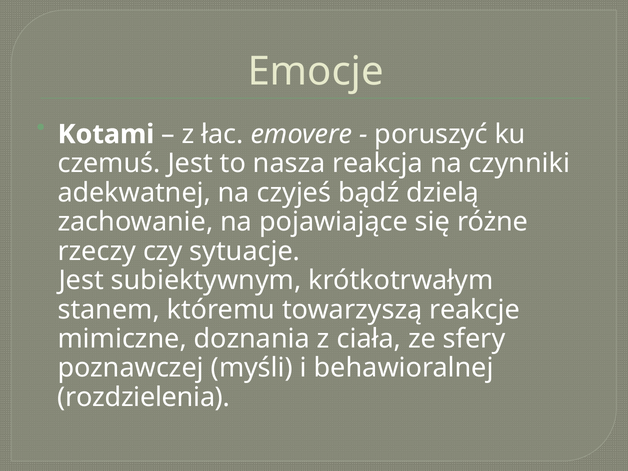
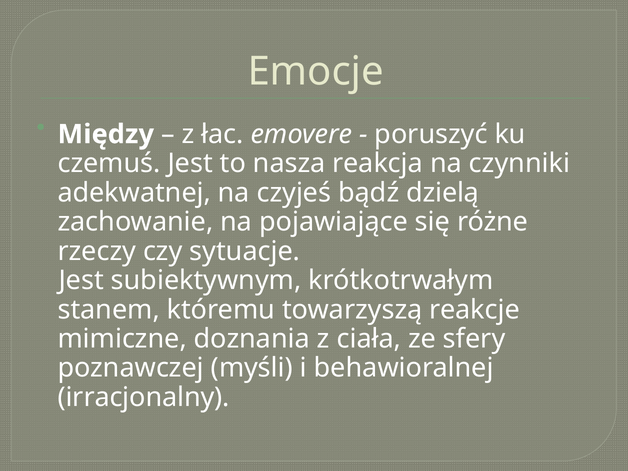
Kotami: Kotami -> Między
rozdzielenia: rozdzielenia -> irracjonalny
